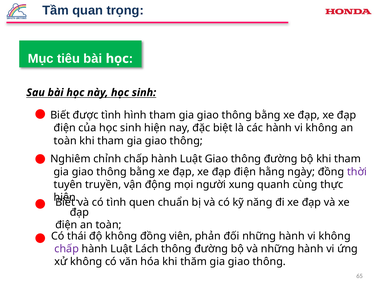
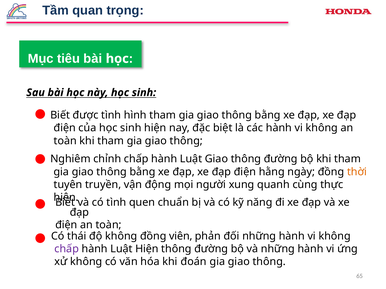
thời colour: purple -> orange
Luật Lách: Lách -> Hiện
thăm: thăm -> đoán
